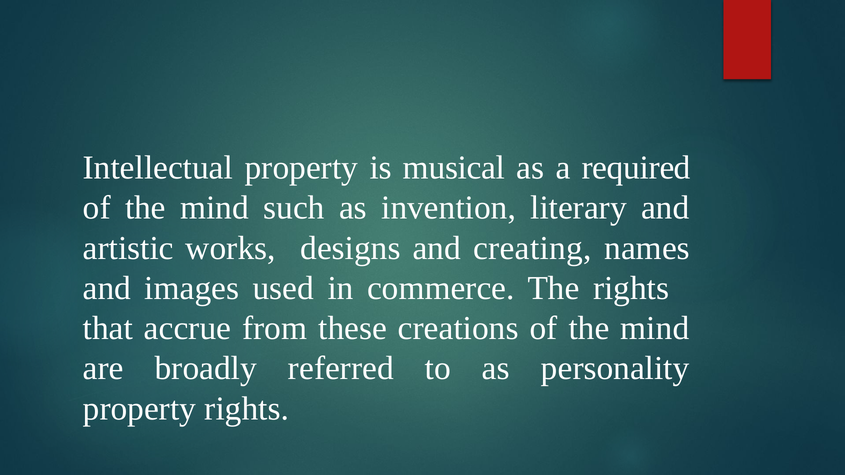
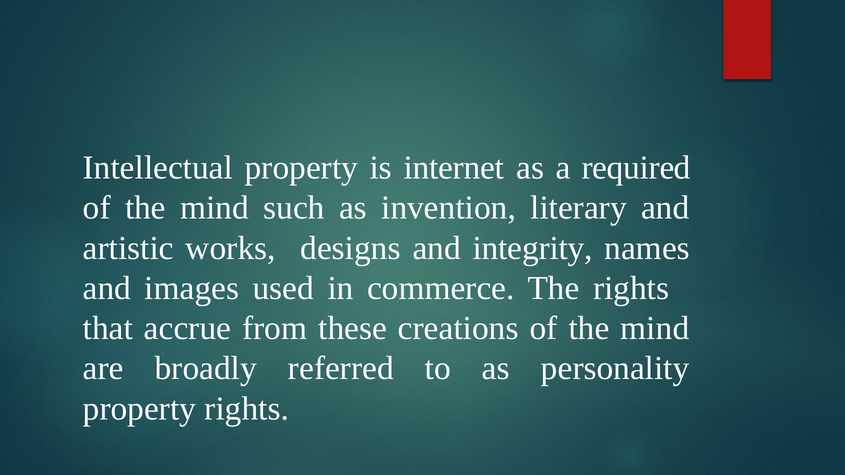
musical: musical -> internet
creating: creating -> integrity
